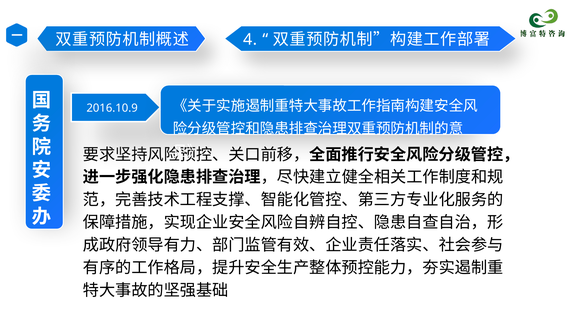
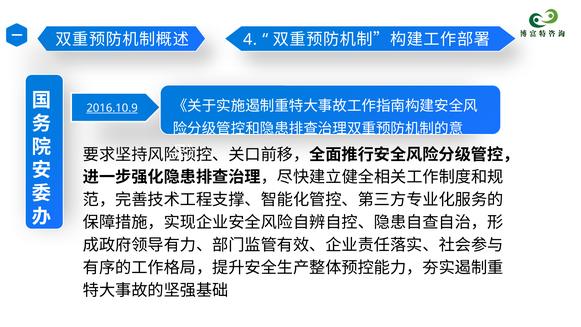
2016.10.9 underline: none -> present
